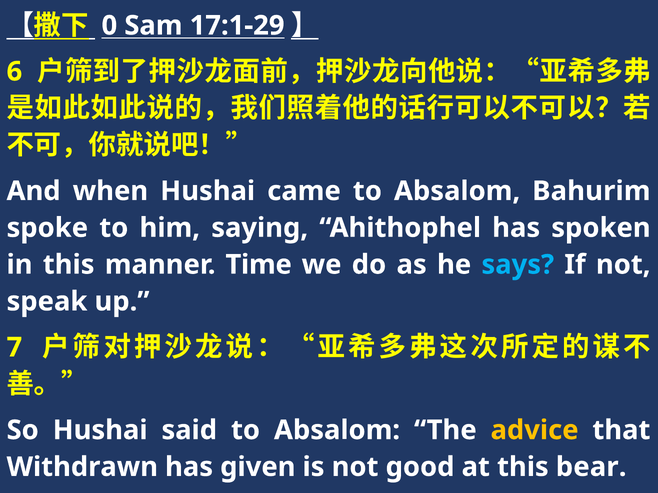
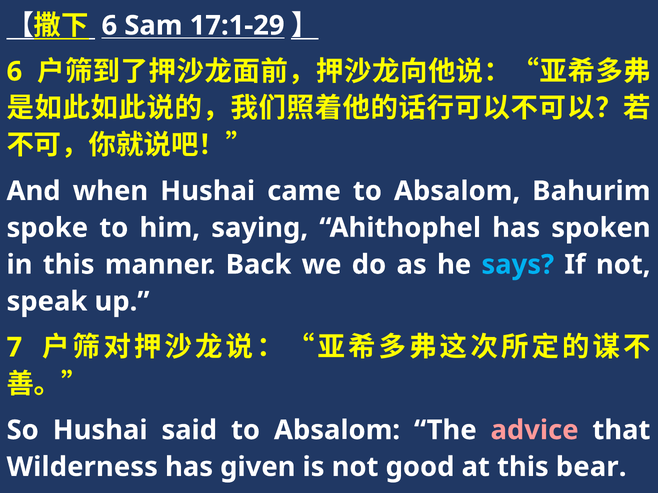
0 at (109, 26): 0 -> 6
Time: Time -> Back
advice colour: yellow -> pink
Withdrawn: Withdrawn -> Wilderness
